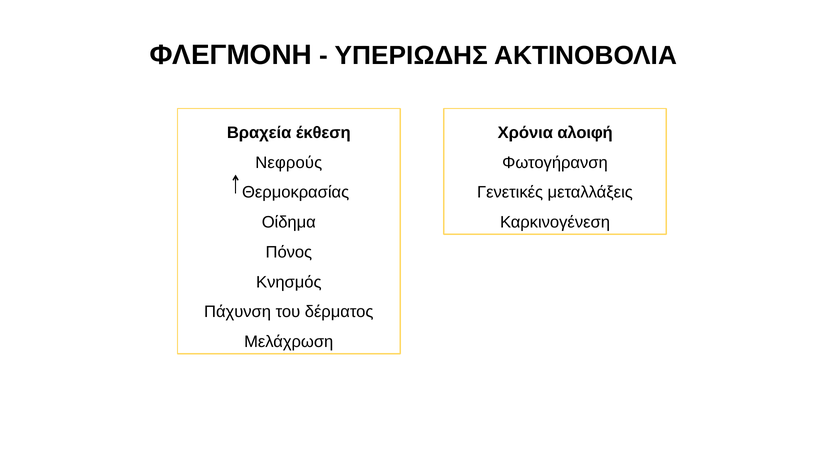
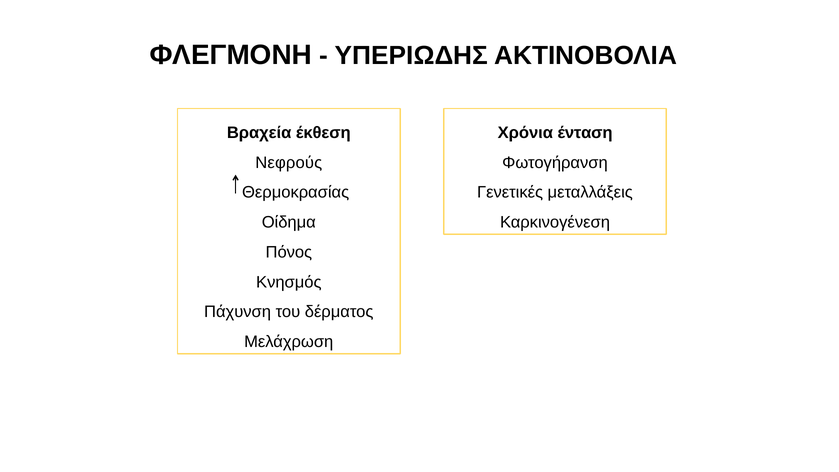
αλοιφή: αλοιφή -> ένταση
